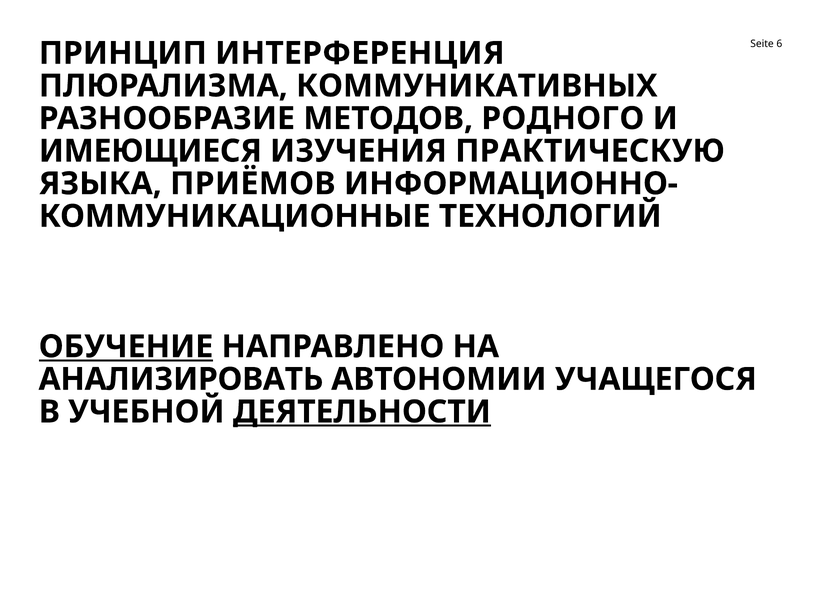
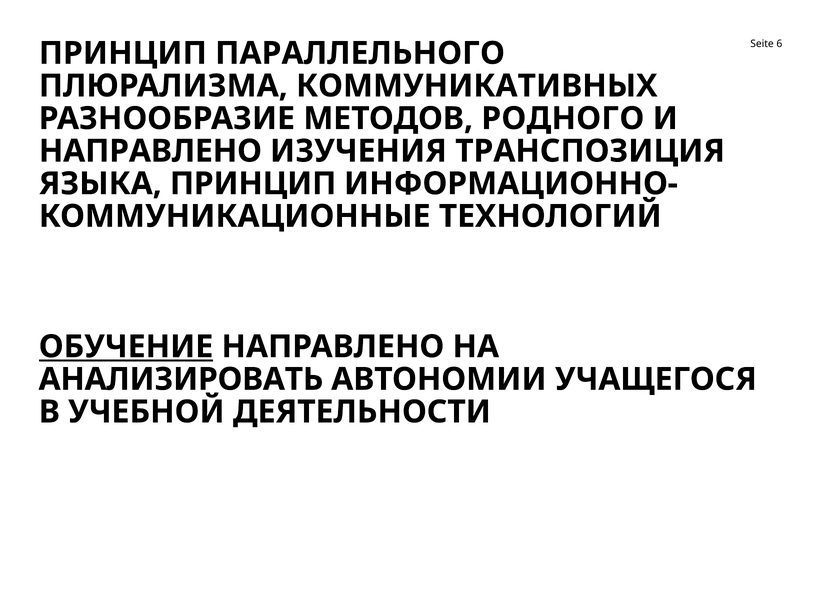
ИНТЕРФЕРЕНЦИЯ: ИНТЕРФЕРЕНЦИЯ -> ПАРАЛЛЕЛЬНОГО
ИМЕЮЩИЕСЯ at (150, 151): ИМЕЮЩИЕСЯ -> НАПРАВЛЕНО
ПРАКТИЧЕСКУЮ: ПРАКТИЧЕСКУЮ -> ТРАНСПОЗИЦИЯ
ЯЗЫКА ПРИЁМОВ: ПРИЁМОВ -> ПРИНЦИП
ДЕЯТЕЛЬНОСТИ underline: present -> none
